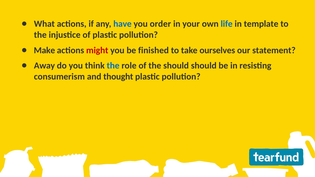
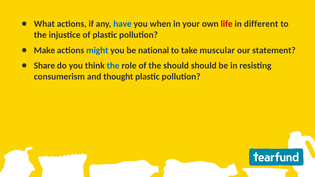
order: order -> when
life colour: blue -> red
template: template -> different
might colour: red -> blue
finished: finished -> national
ourselves: ourselves -> muscular
Away: Away -> Share
